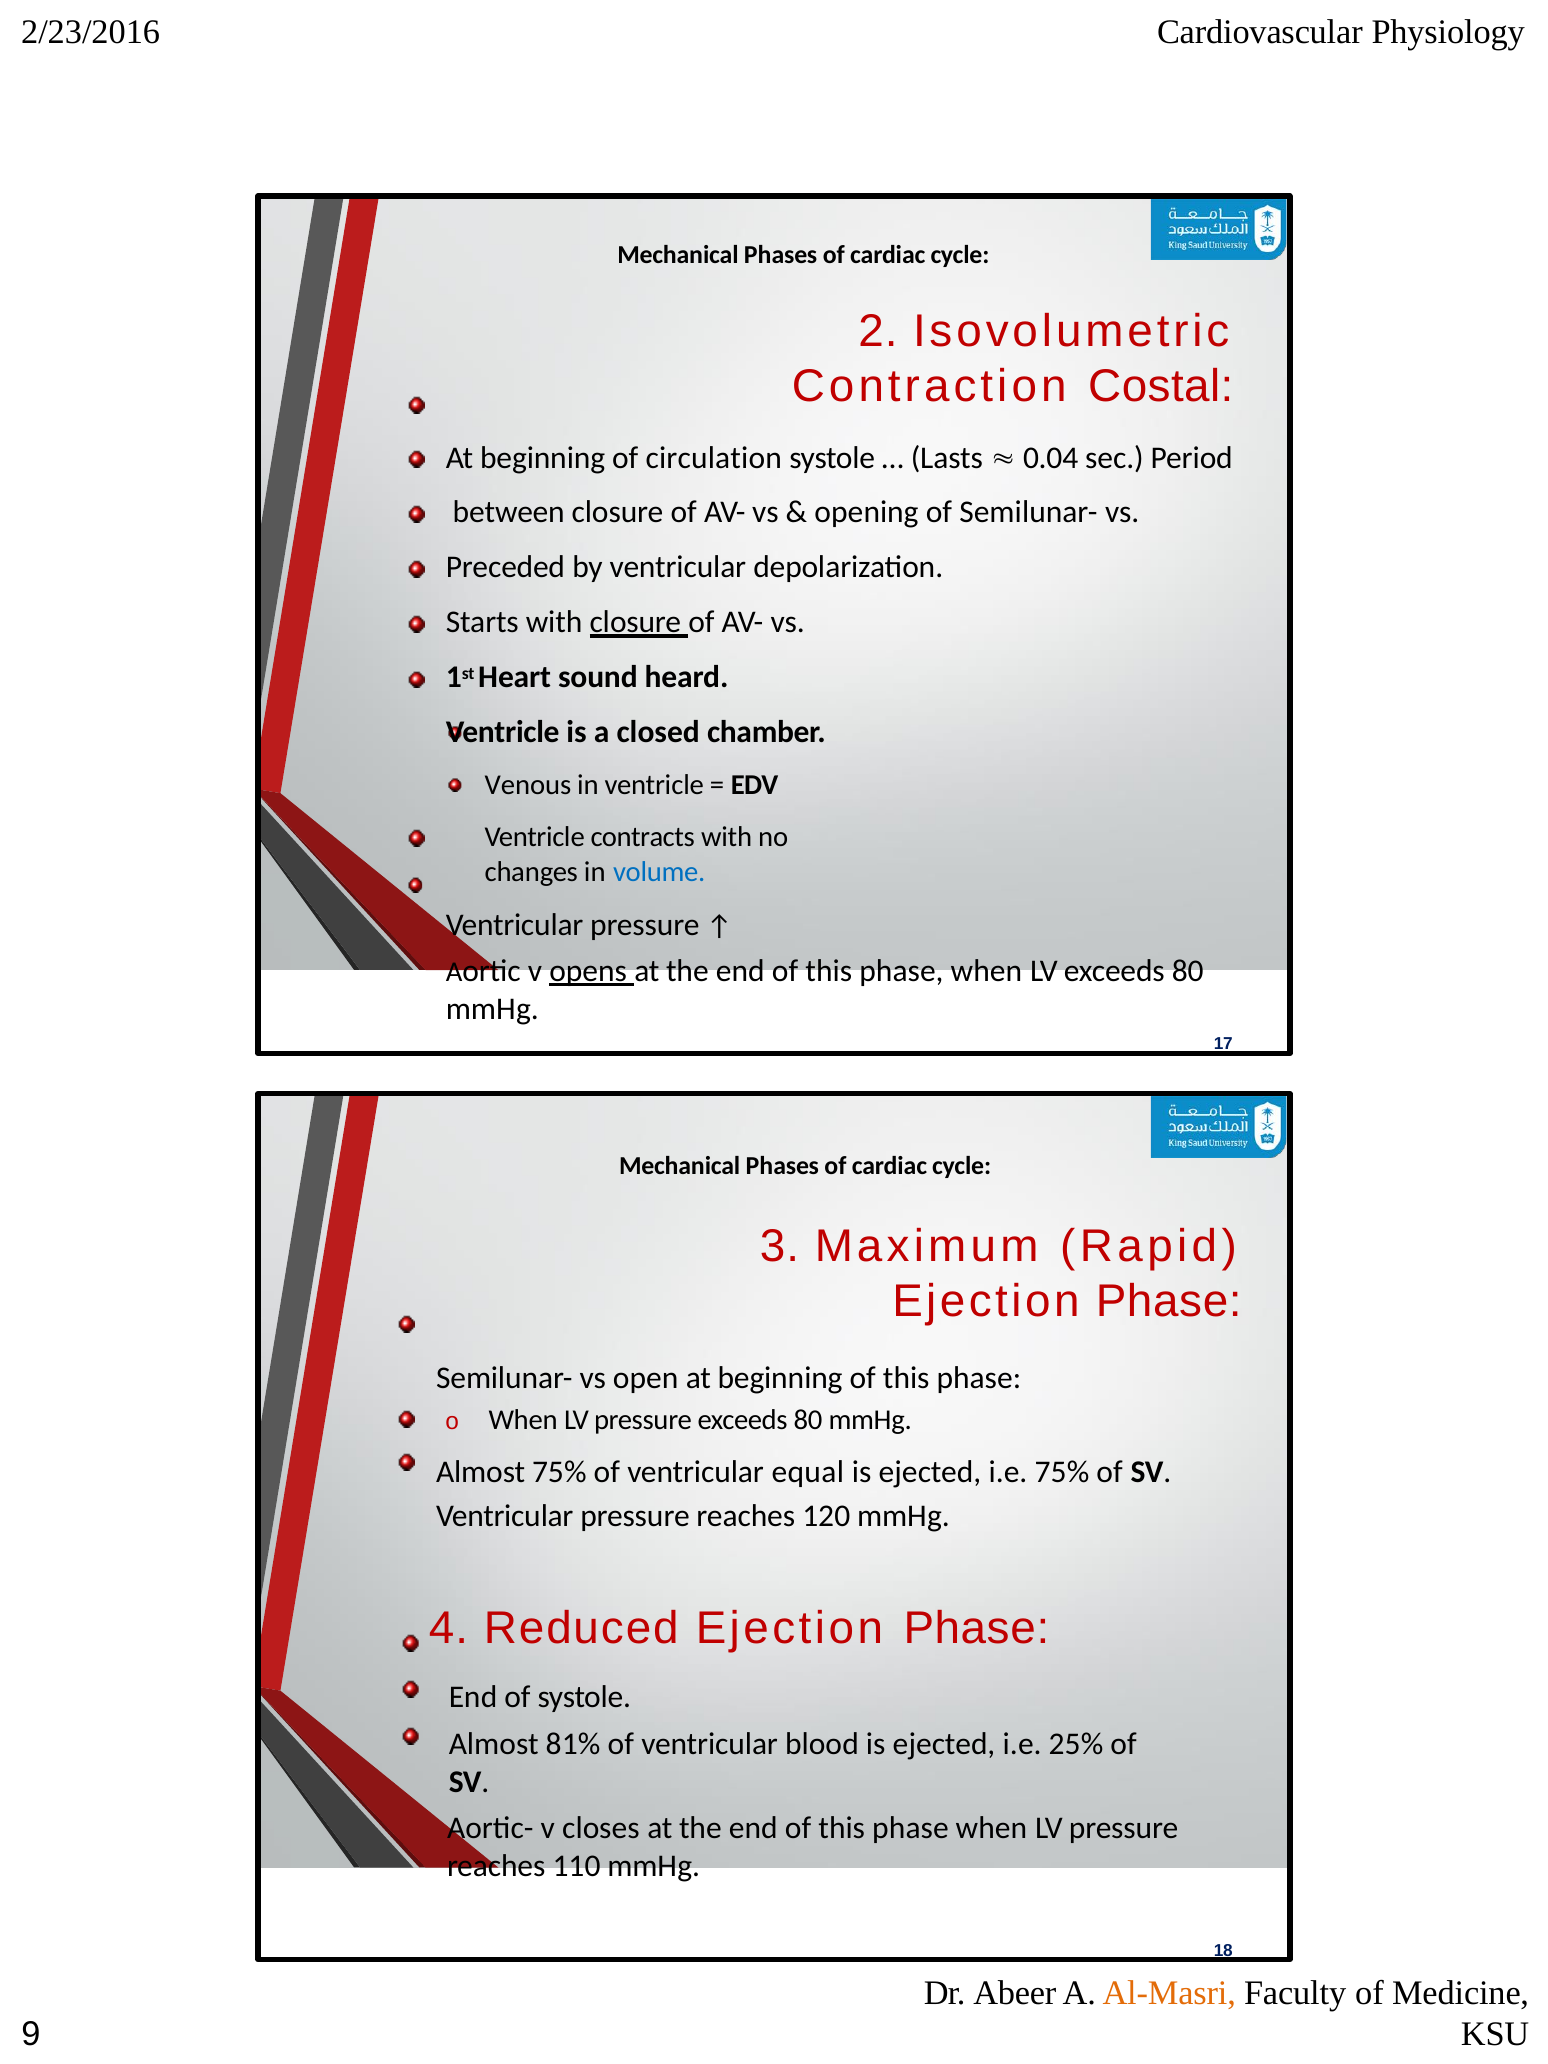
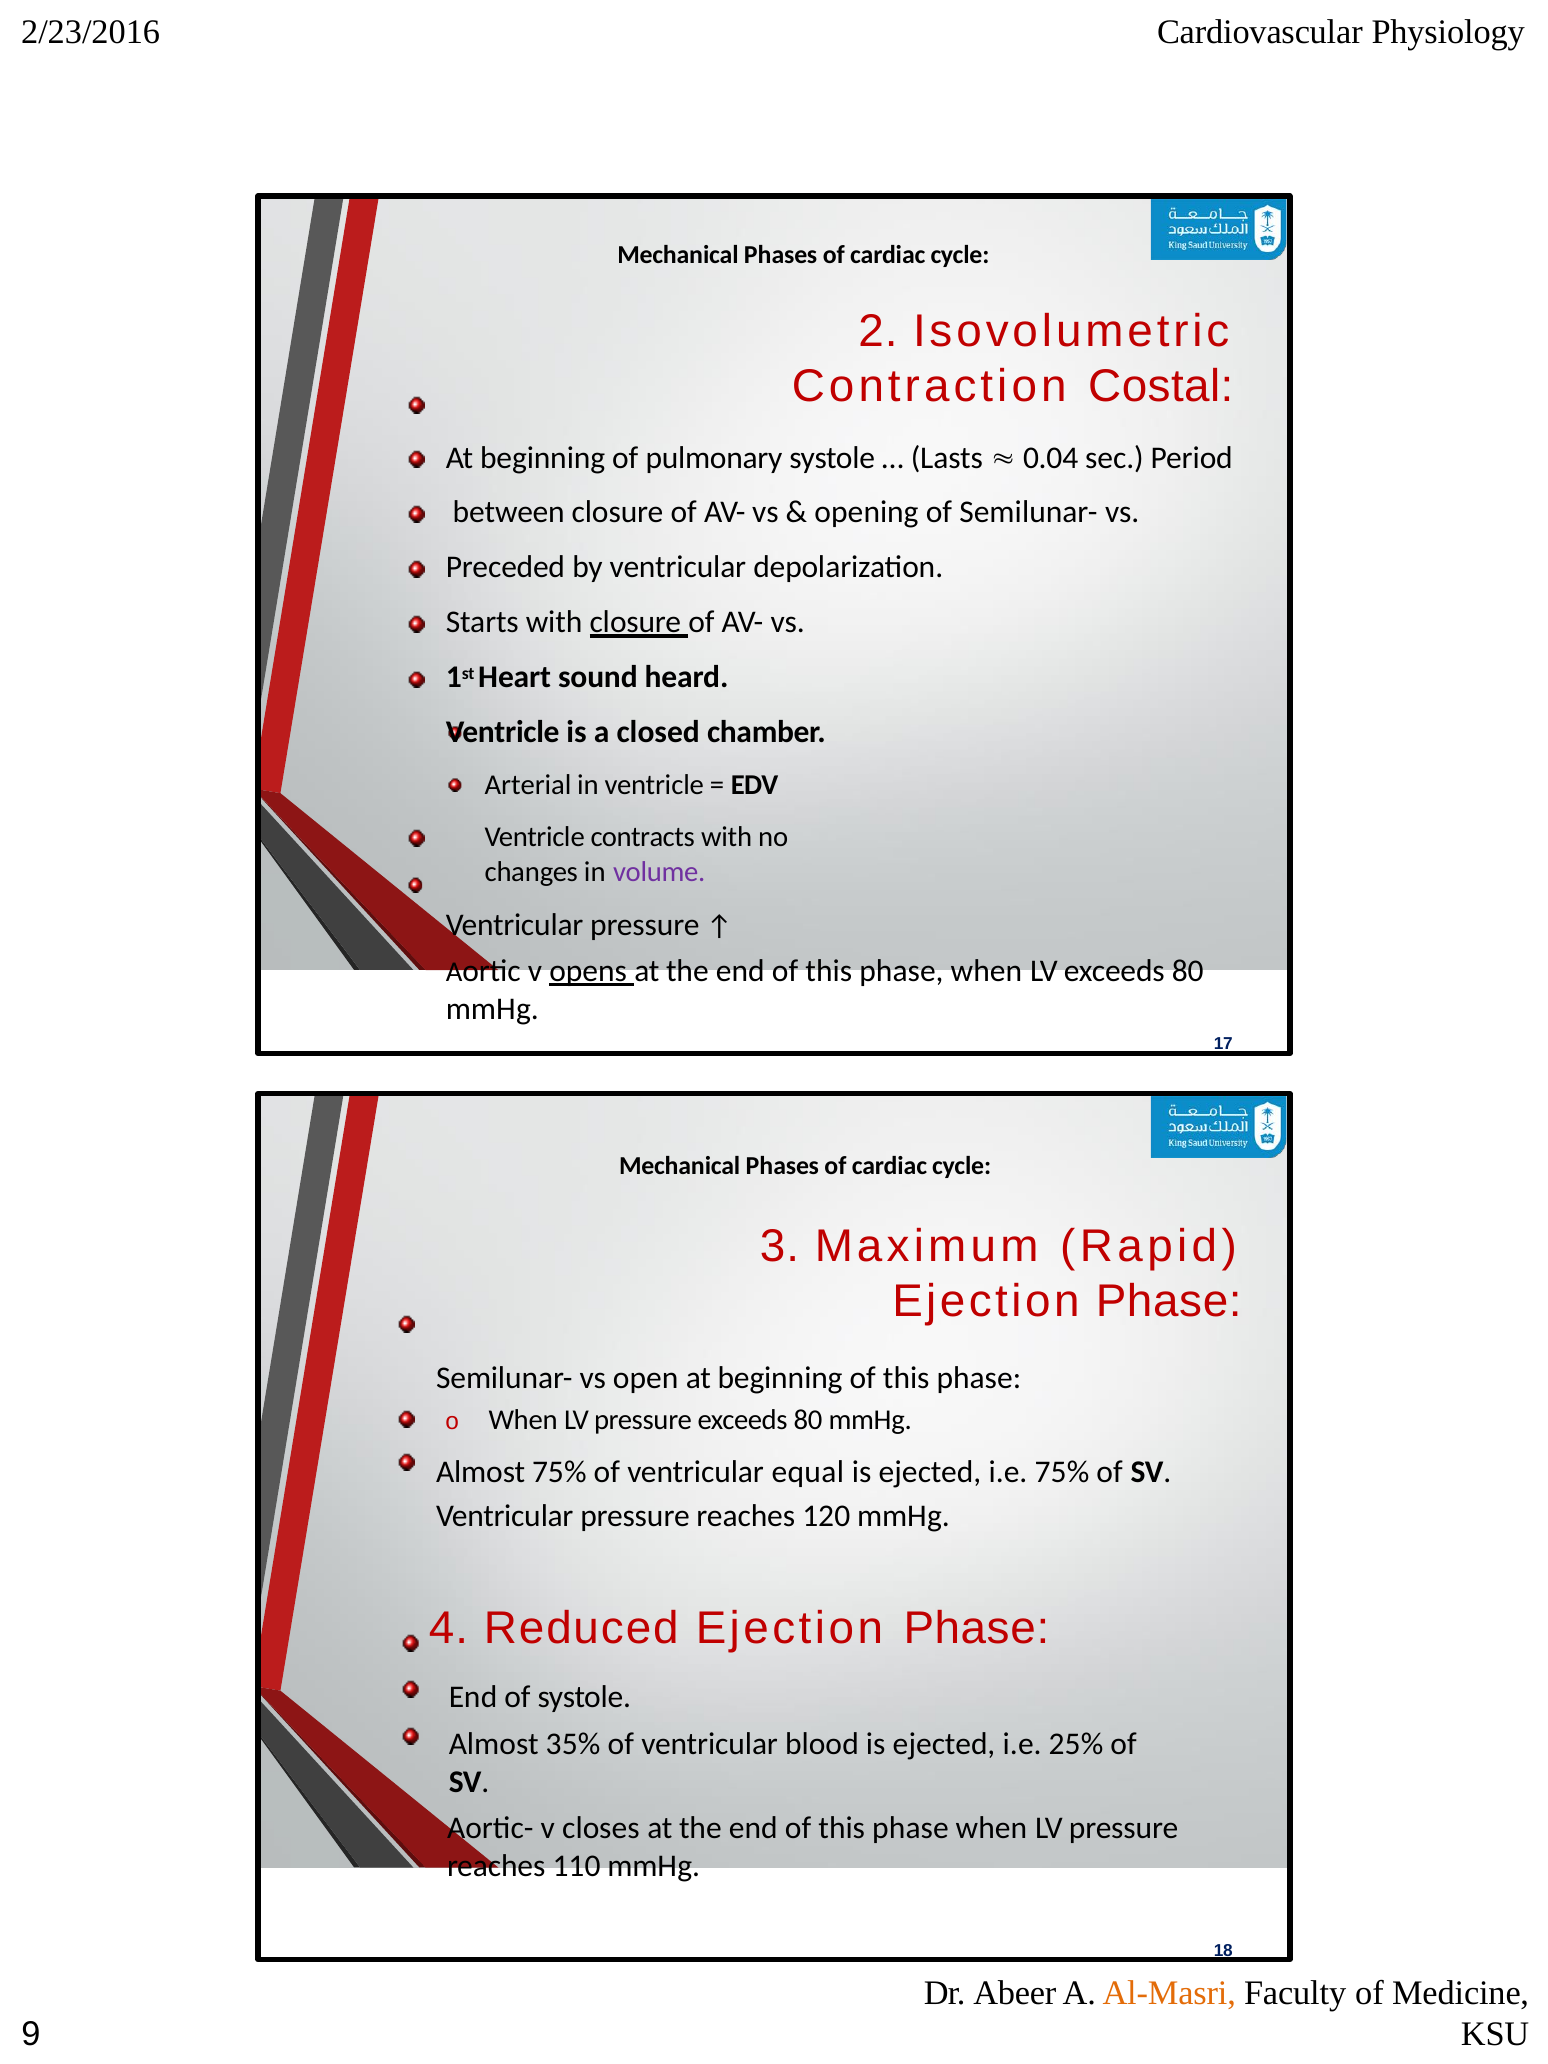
circulation: circulation -> pulmonary
Venous: Venous -> Arterial
volume colour: blue -> purple
81%: 81% -> 35%
